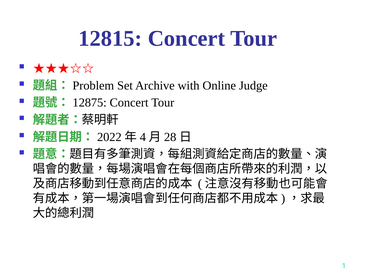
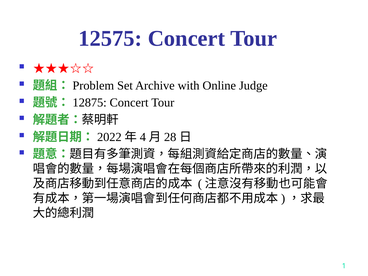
12815: 12815 -> 12575
